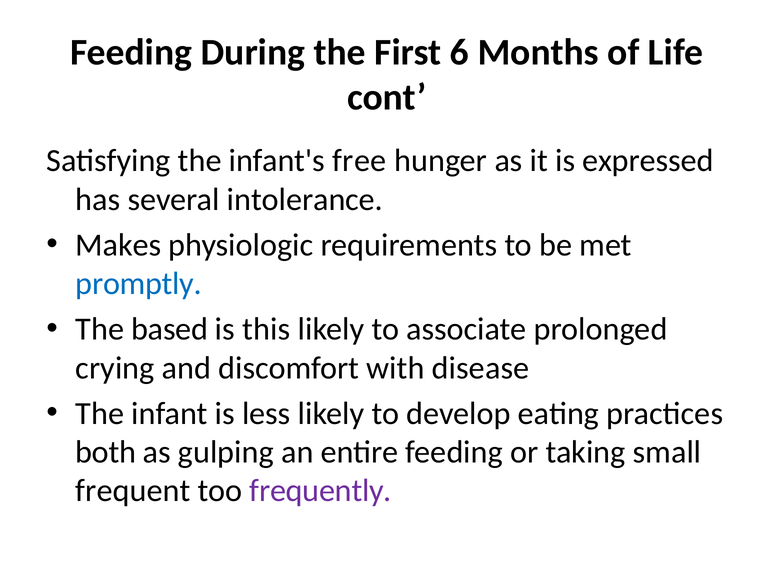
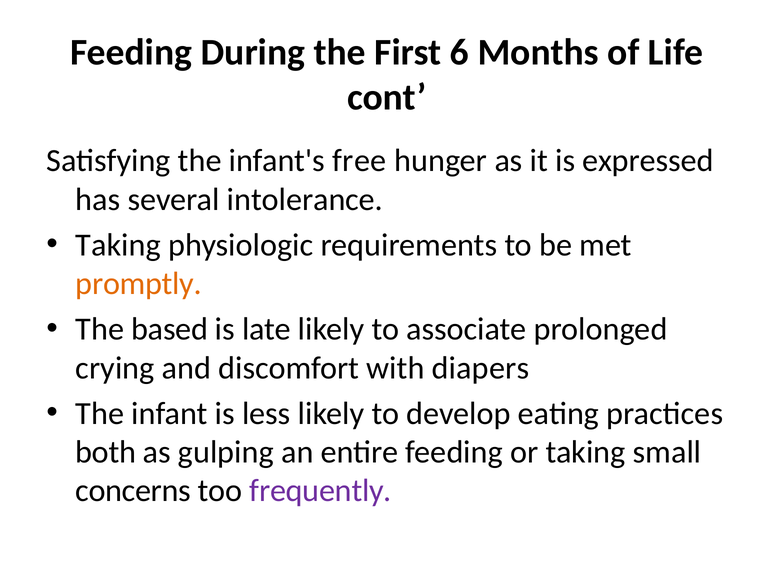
Makes at (118, 245): Makes -> Taking
promptly colour: blue -> orange
this: this -> late
disease: disease -> diapers
frequent: frequent -> concerns
